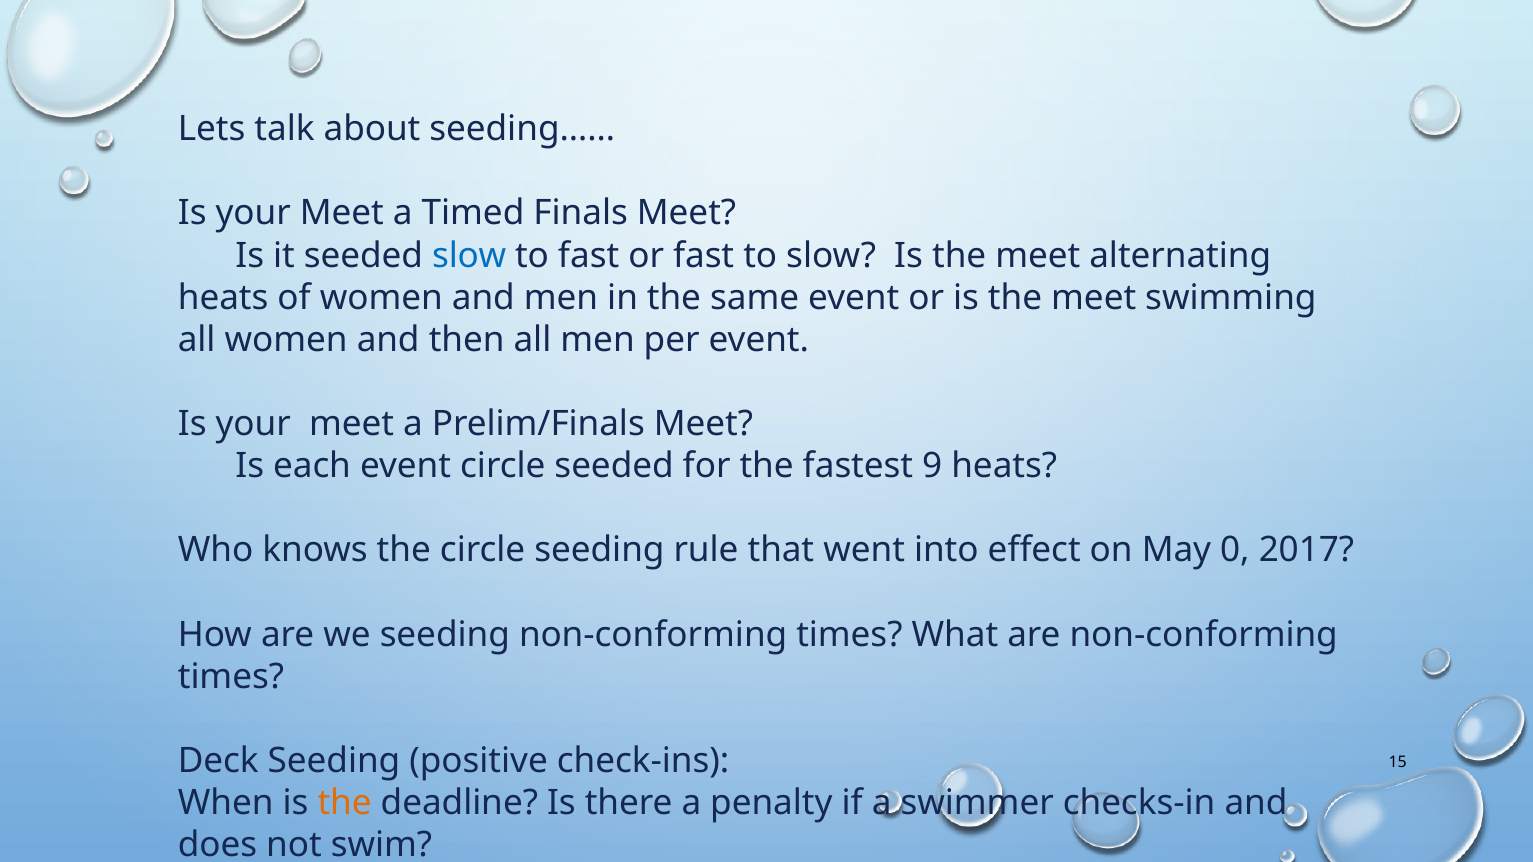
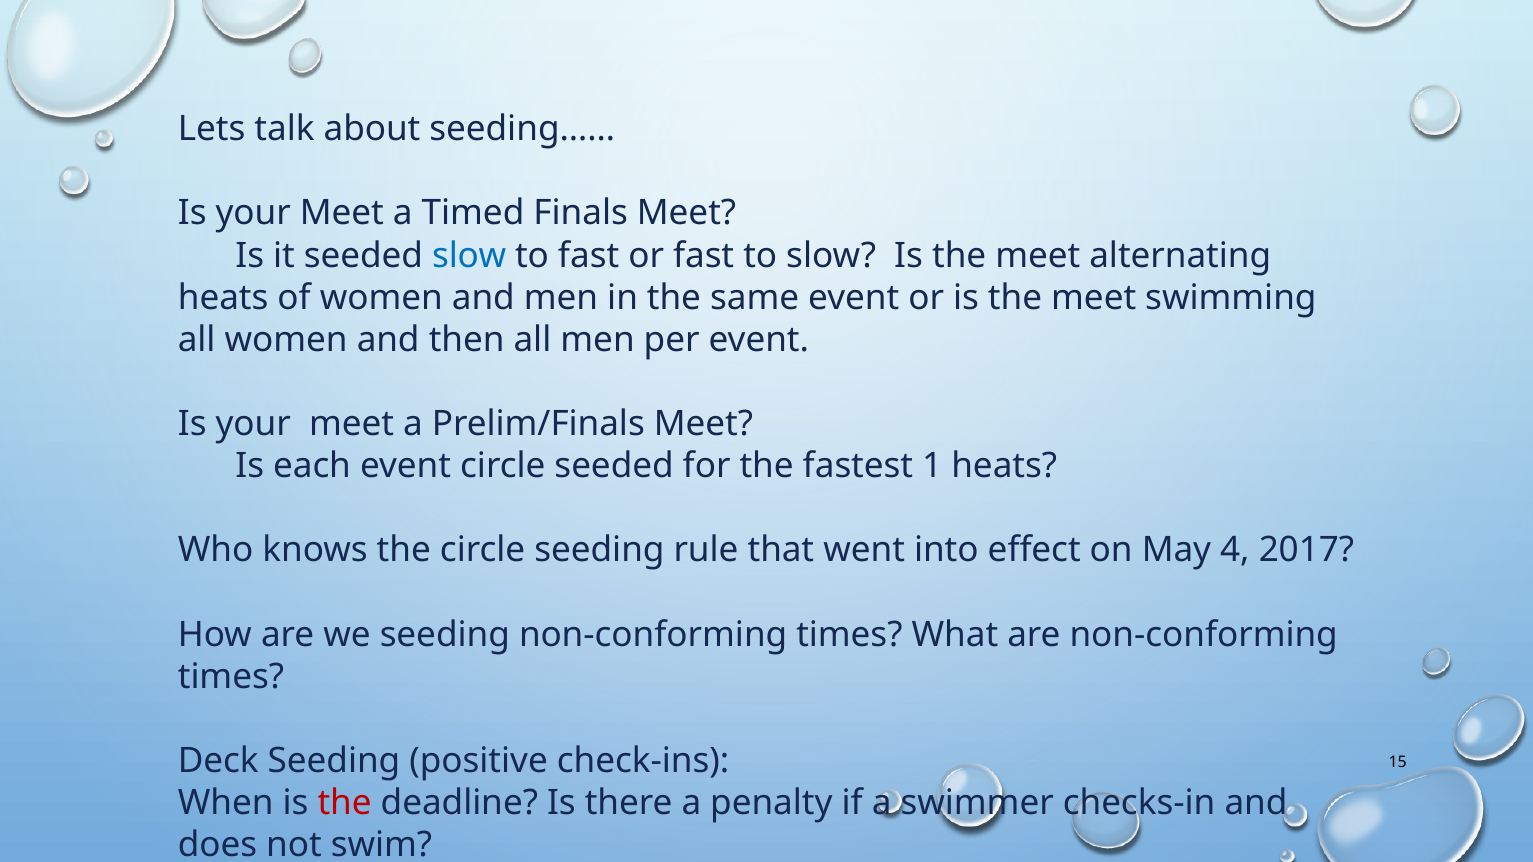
9: 9 -> 1
0: 0 -> 4
the at (345, 803) colour: orange -> red
